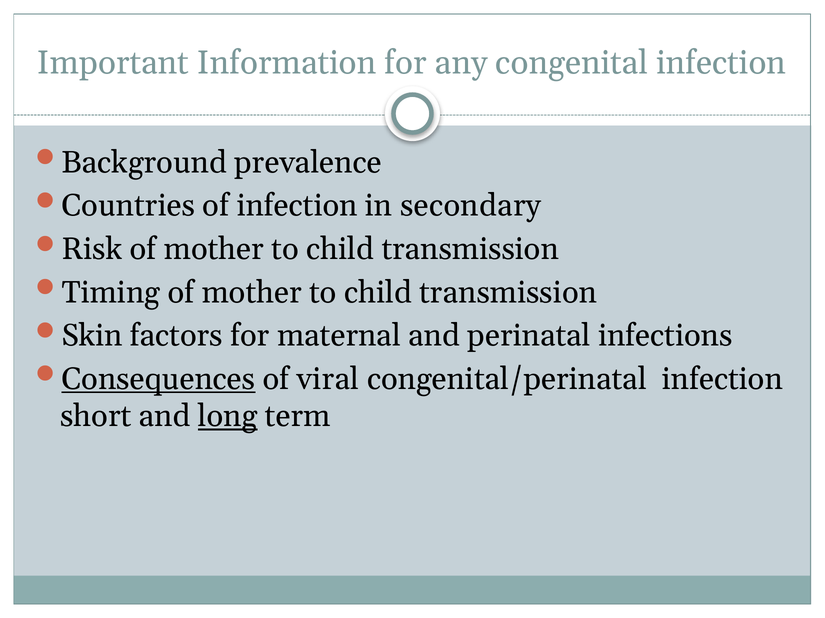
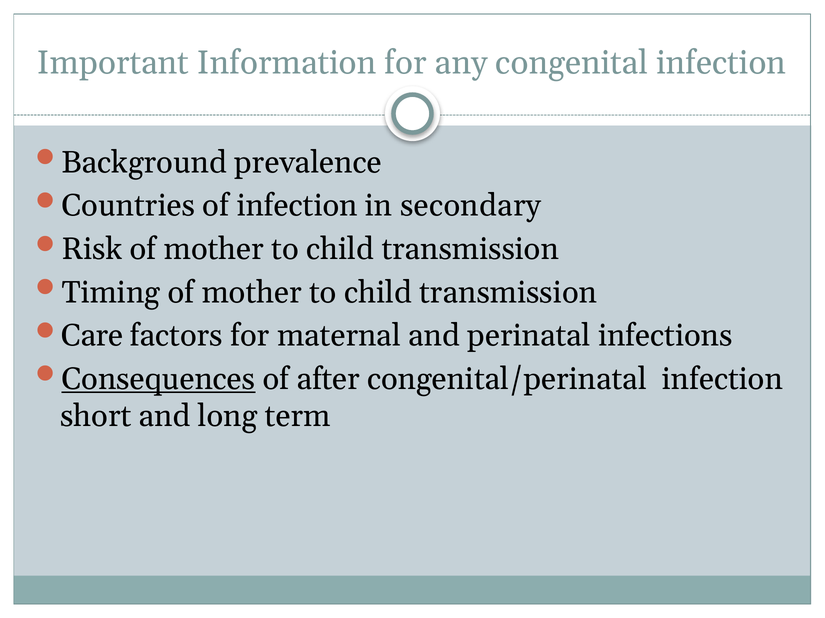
Skin: Skin -> Care
viral: viral -> after
long underline: present -> none
